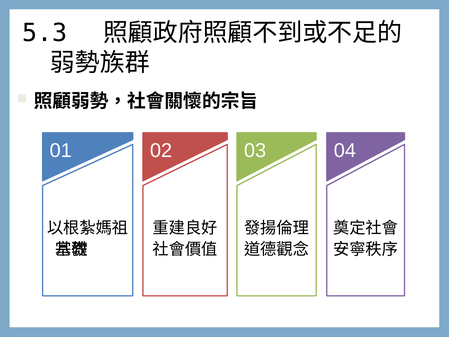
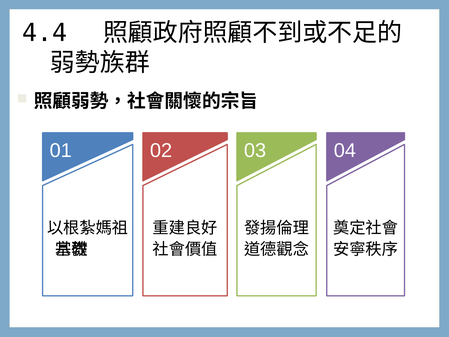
5.3: 5.3 -> 4.4
